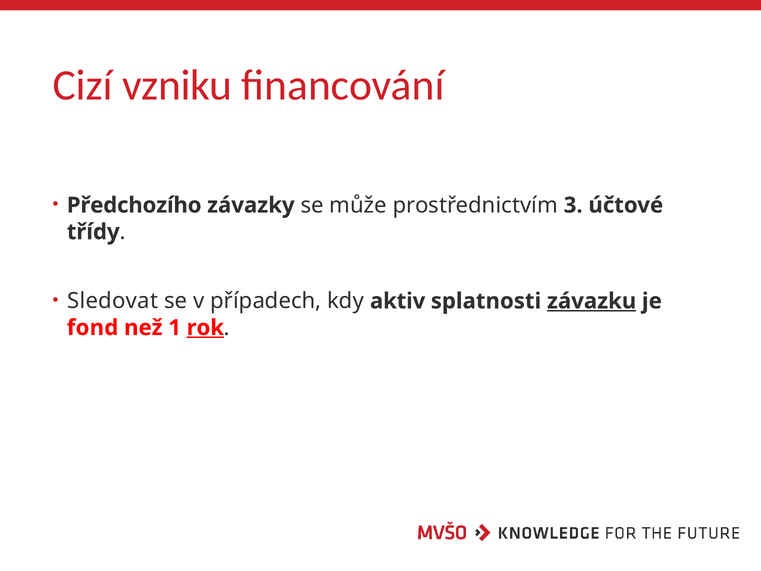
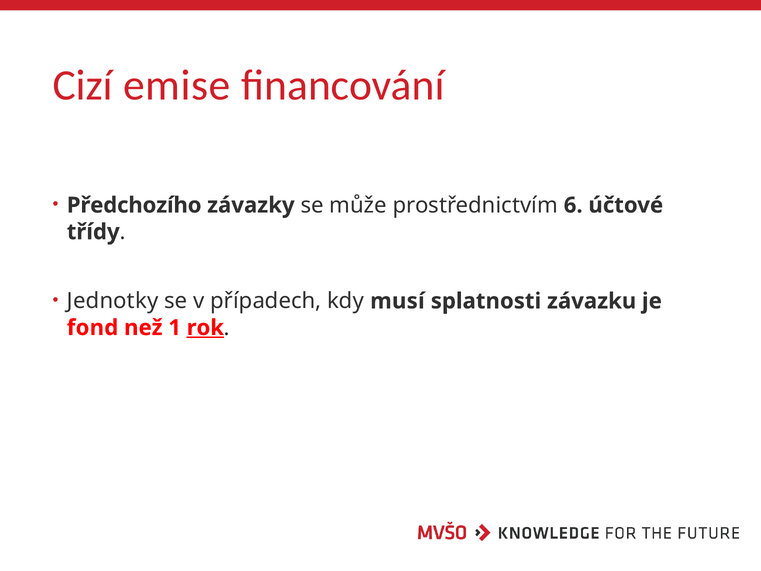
vzniku: vzniku -> emise
3: 3 -> 6
Sledovat: Sledovat -> Jednotky
aktiv: aktiv -> musí
závazku underline: present -> none
